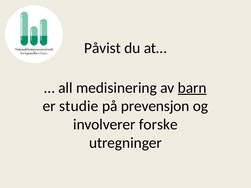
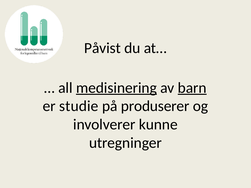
medisinering underline: none -> present
prevensjon: prevensjon -> produserer
forske: forske -> kunne
